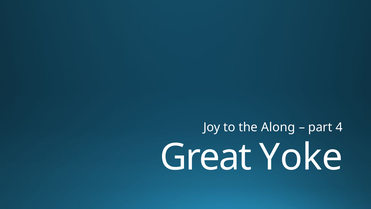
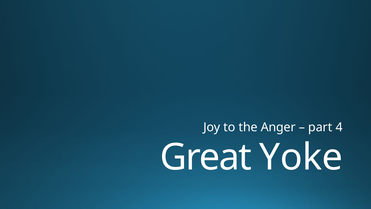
Along: Along -> Anger
